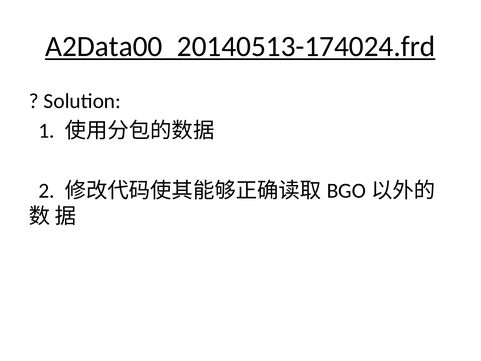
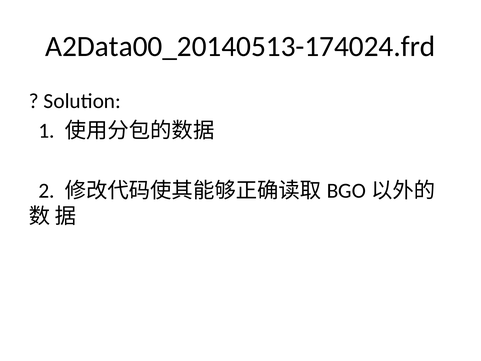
A2Data00_20140513-174024.frd underline: present -> none
